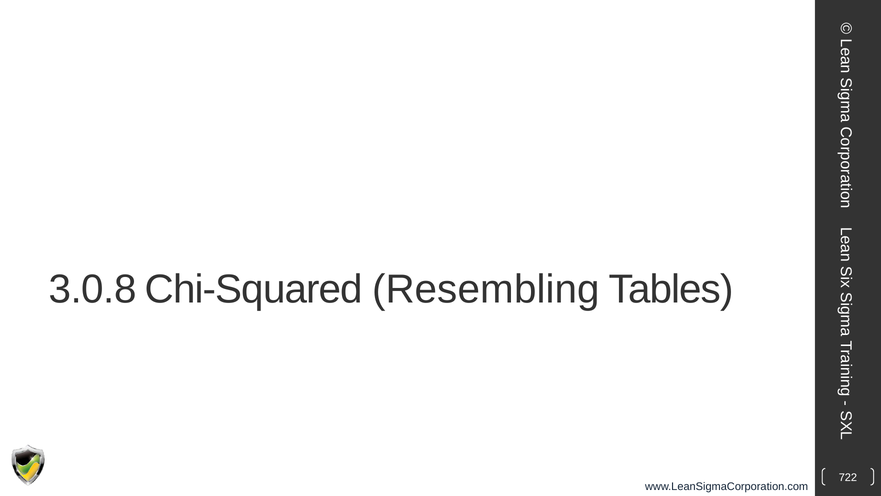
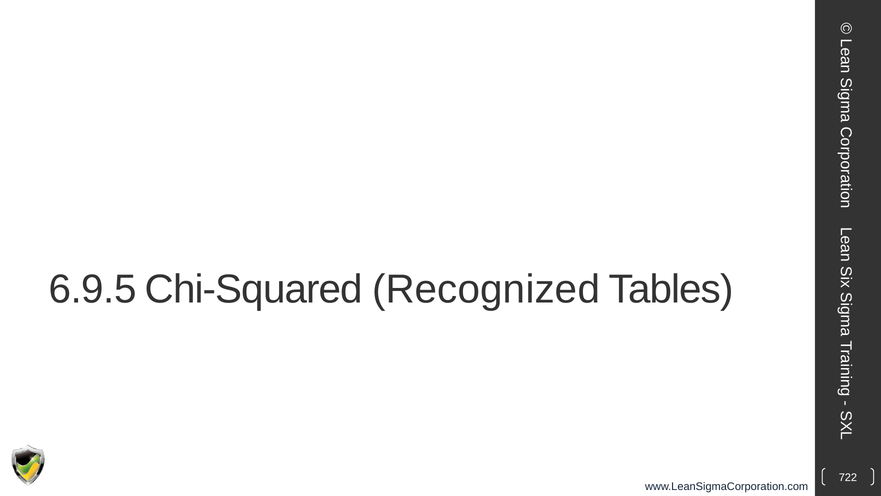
3.0.8: 3.0.8 -> 6.9.5
Resembling: Resembling -> Recognized
